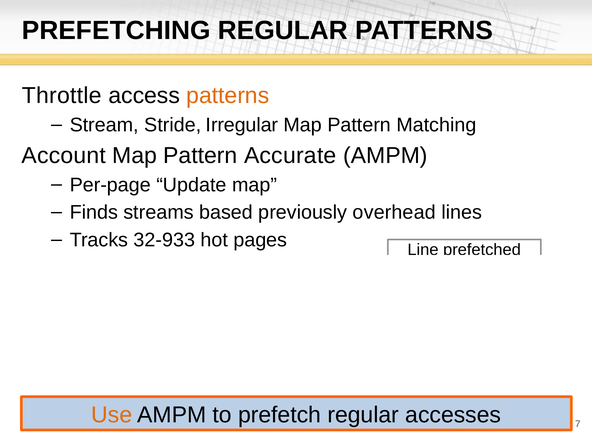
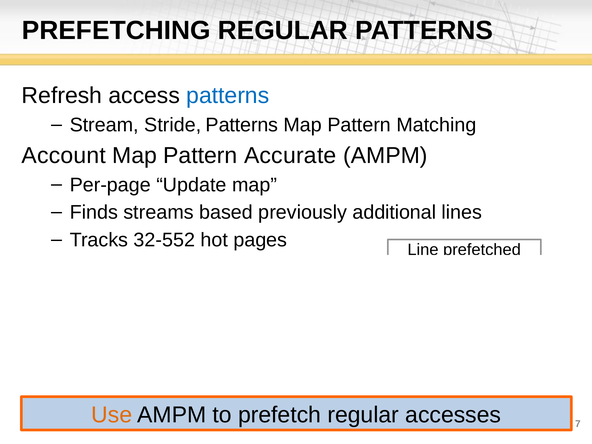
Throttle: Throttle -> Refresh
patterns at (228, 96) colour: orange -> blue
Stride Irregular: Irregular -> Patterns
overhead: overhead -> additional
32-933: 32-933 -> 32-552
